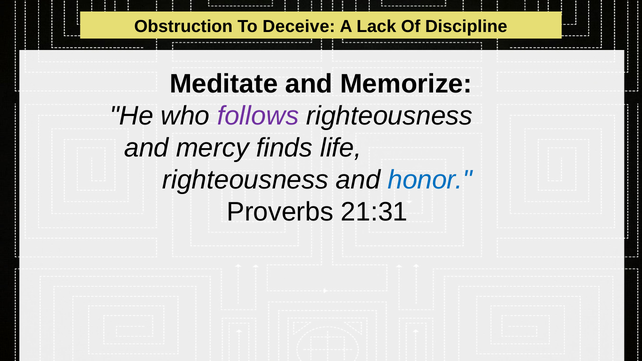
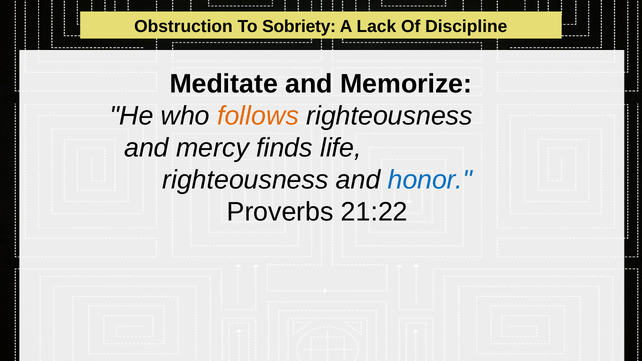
Deceive: Deceive -> Sobriety
follows colour: purple -> orange
21:31: 21:31 -> 21:22
